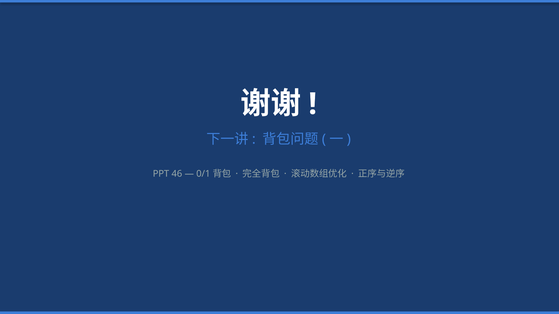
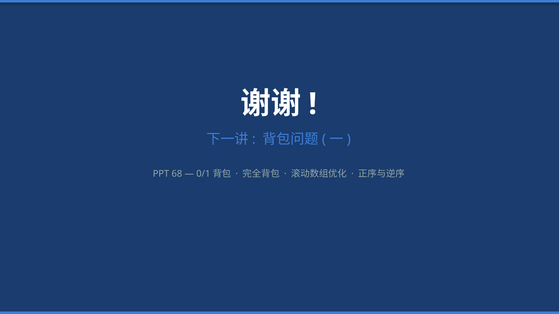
46: 46 -> 68
